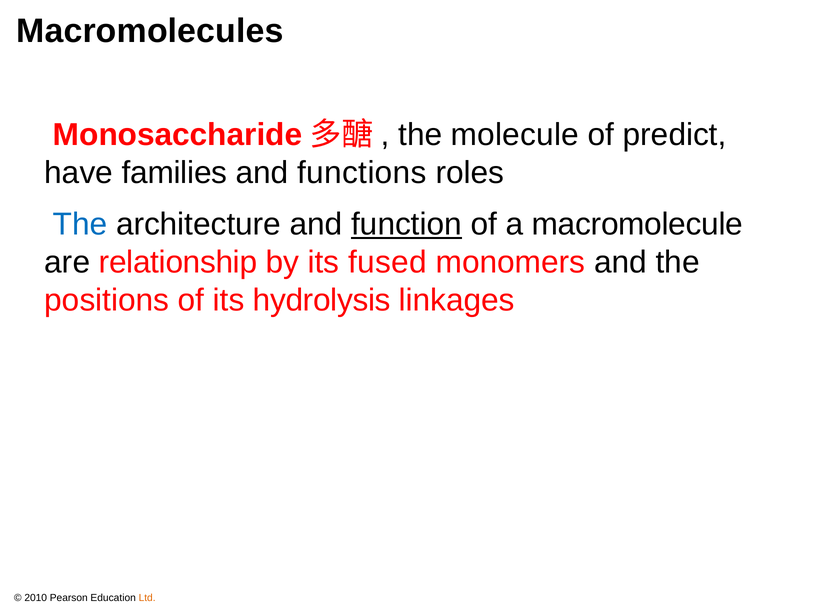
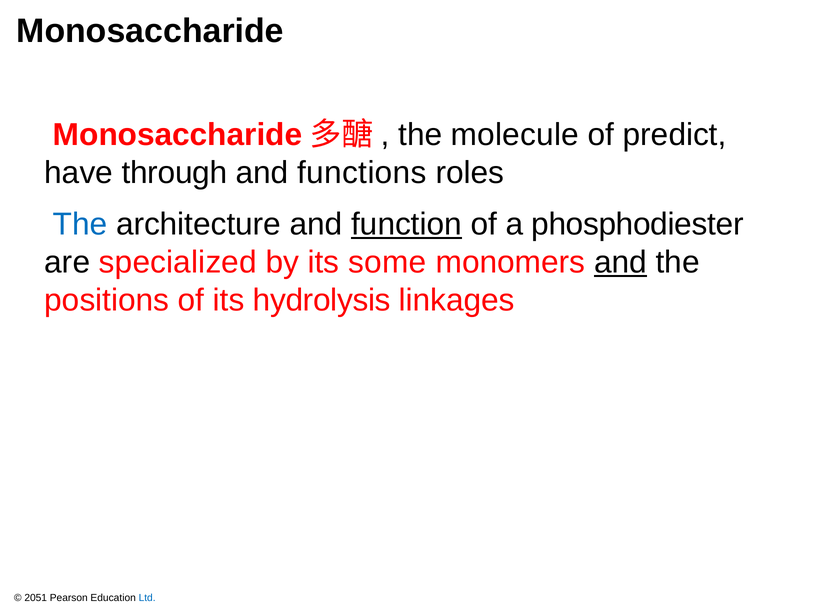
Macromolecules at (150, 31): Macromolecules -> Monosaccharide
families: families -> through
macromolecule: macromolecule -> phosphodiester
relationship: relationship -> specialized
fused: fused -> some
and at (621, 262) underline: none -> present
2010: 2010 -> 2051
Ltd colour: orange -> blue
